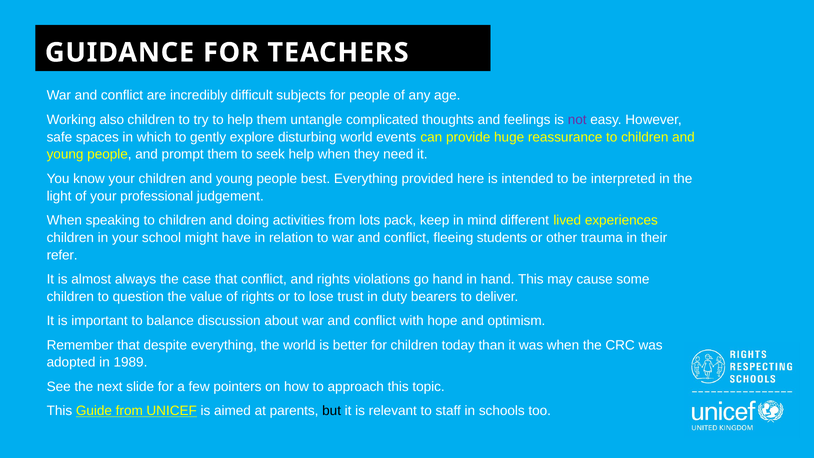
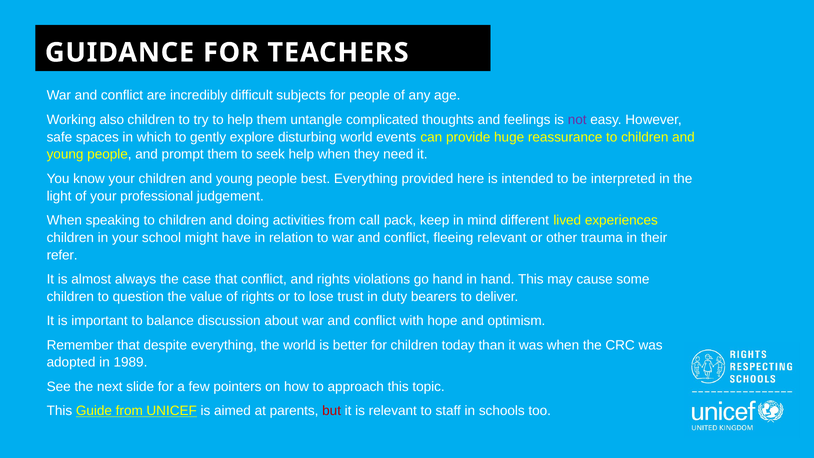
lots: lots -> call
fleeing students: students -> relevant
but colour: black -> red
